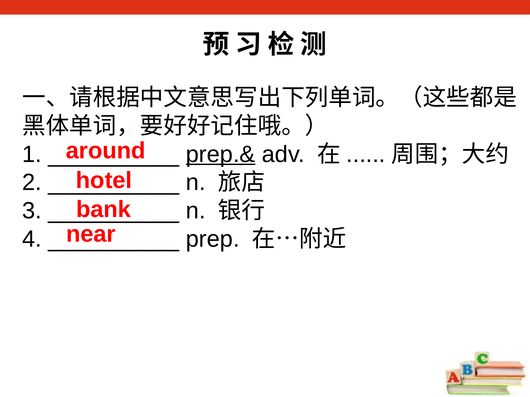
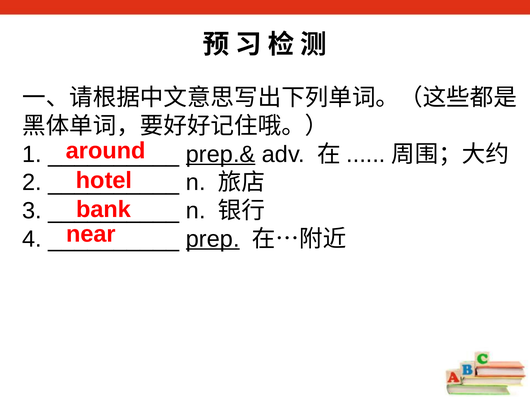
prep underline: none -> present
